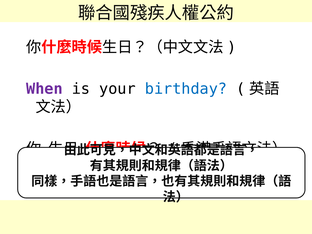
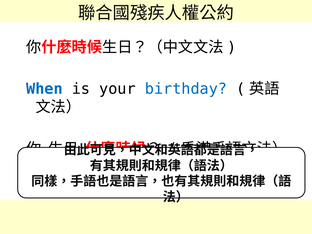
When colour: purple -> blue
